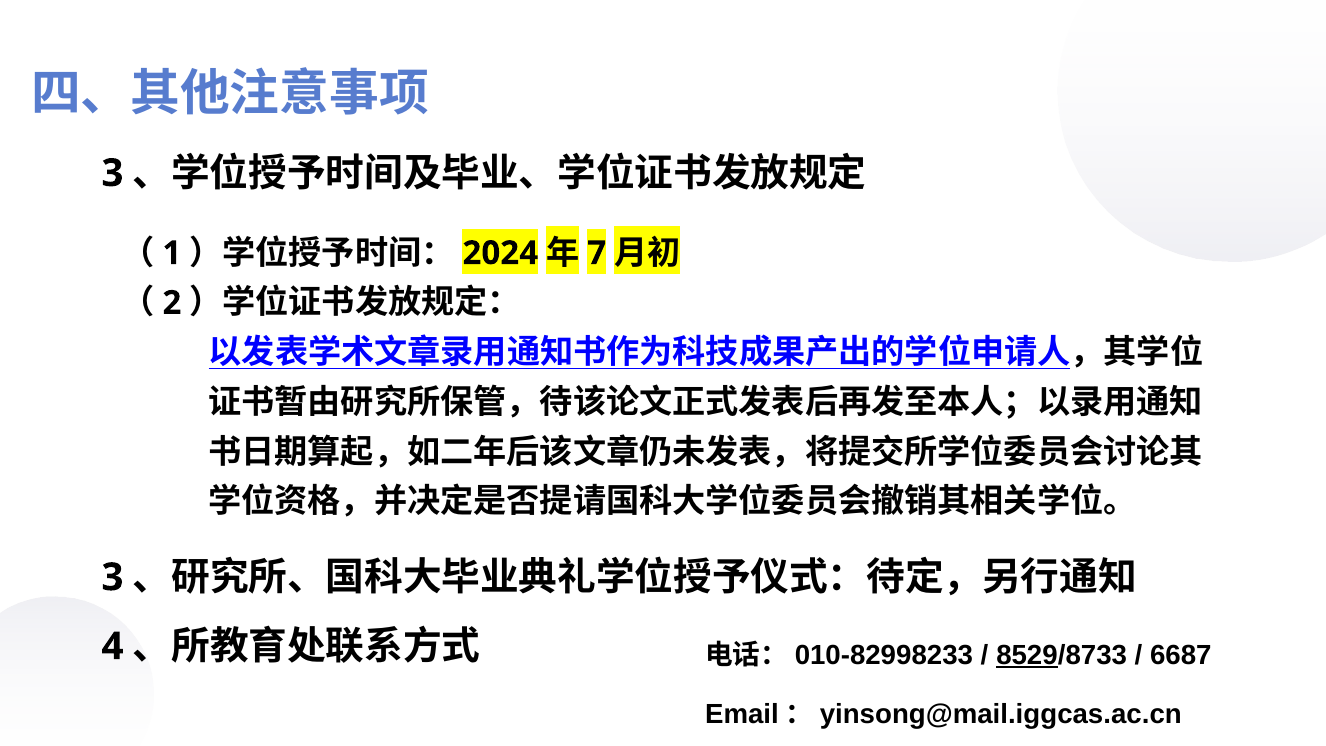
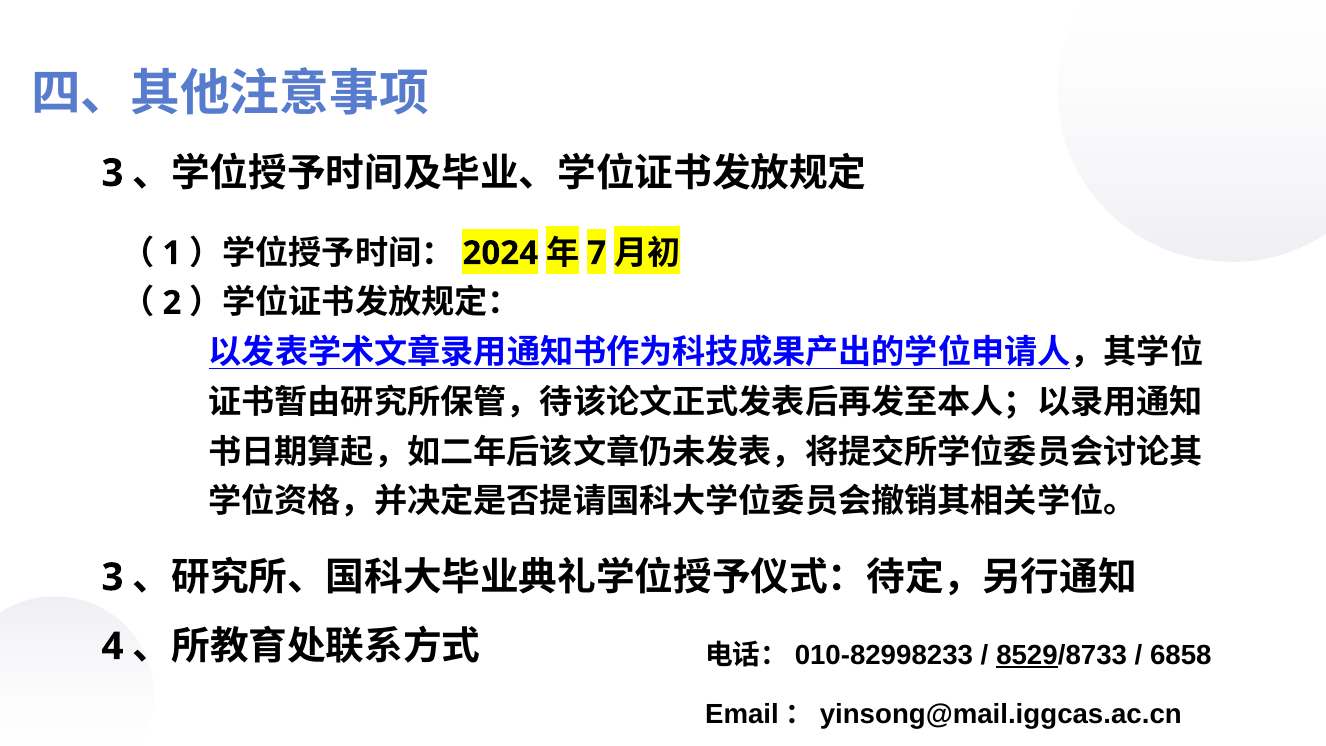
6687: 6687 -> 6858
